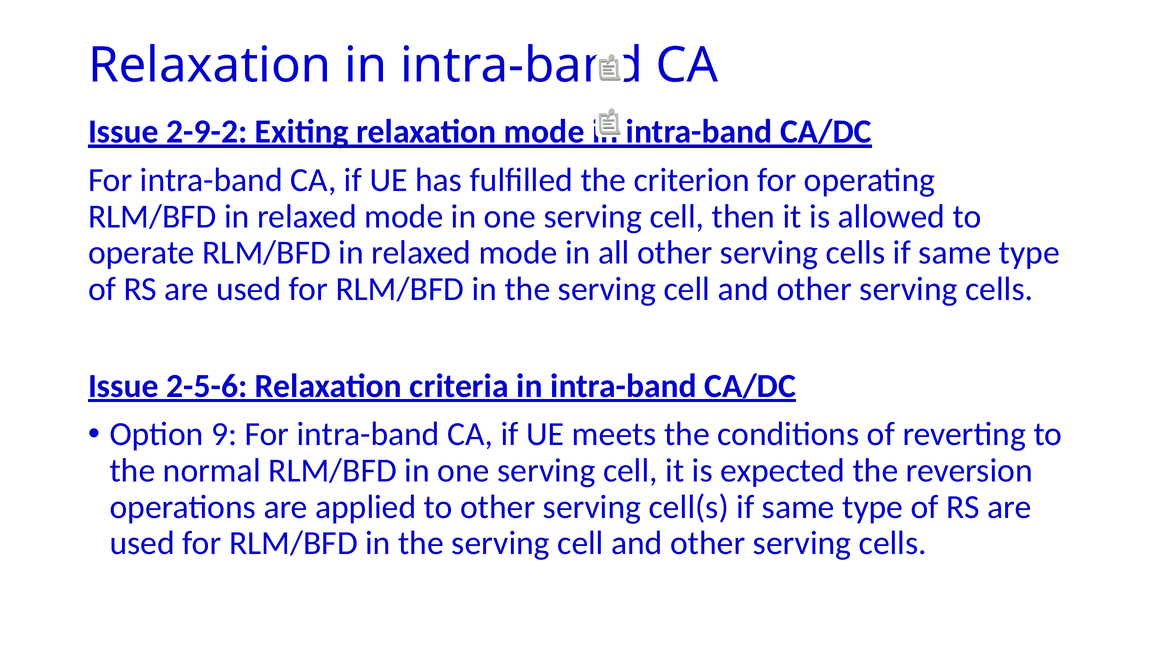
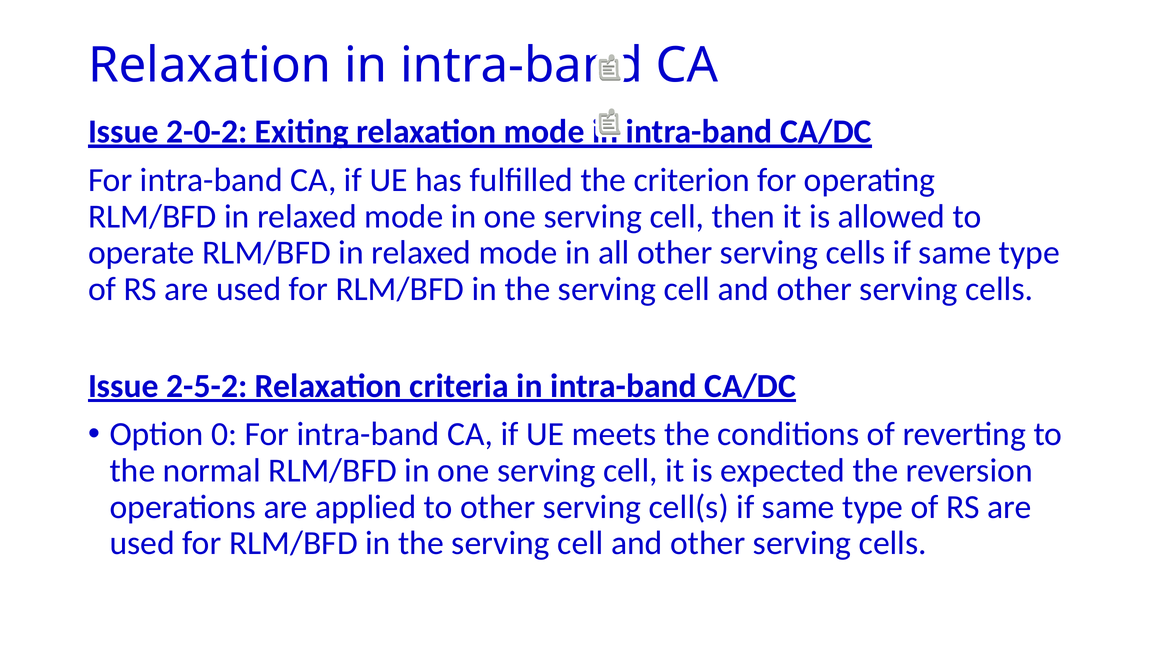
2-9-2: 2-9-2 -> 2-0-2
2-5-6: 2-5-6 -> 2-5-2
9: 9 -> 0
